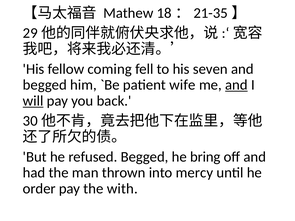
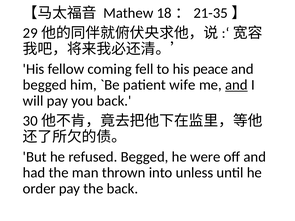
seven: seven -> peace
will underline: present -> none
bring: bring -> were
mercy: mercy -> unless
the with: with -> back
